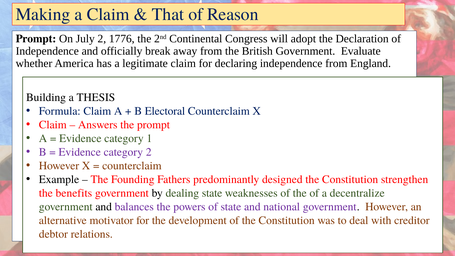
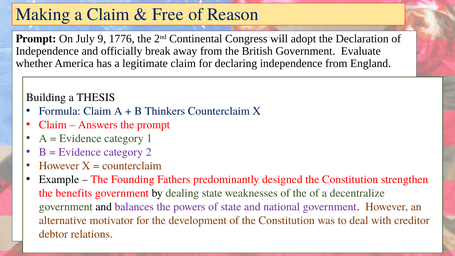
That: That -> Free
July 2: 2 -> 9
Electoral: Electoral -> Thinkers
